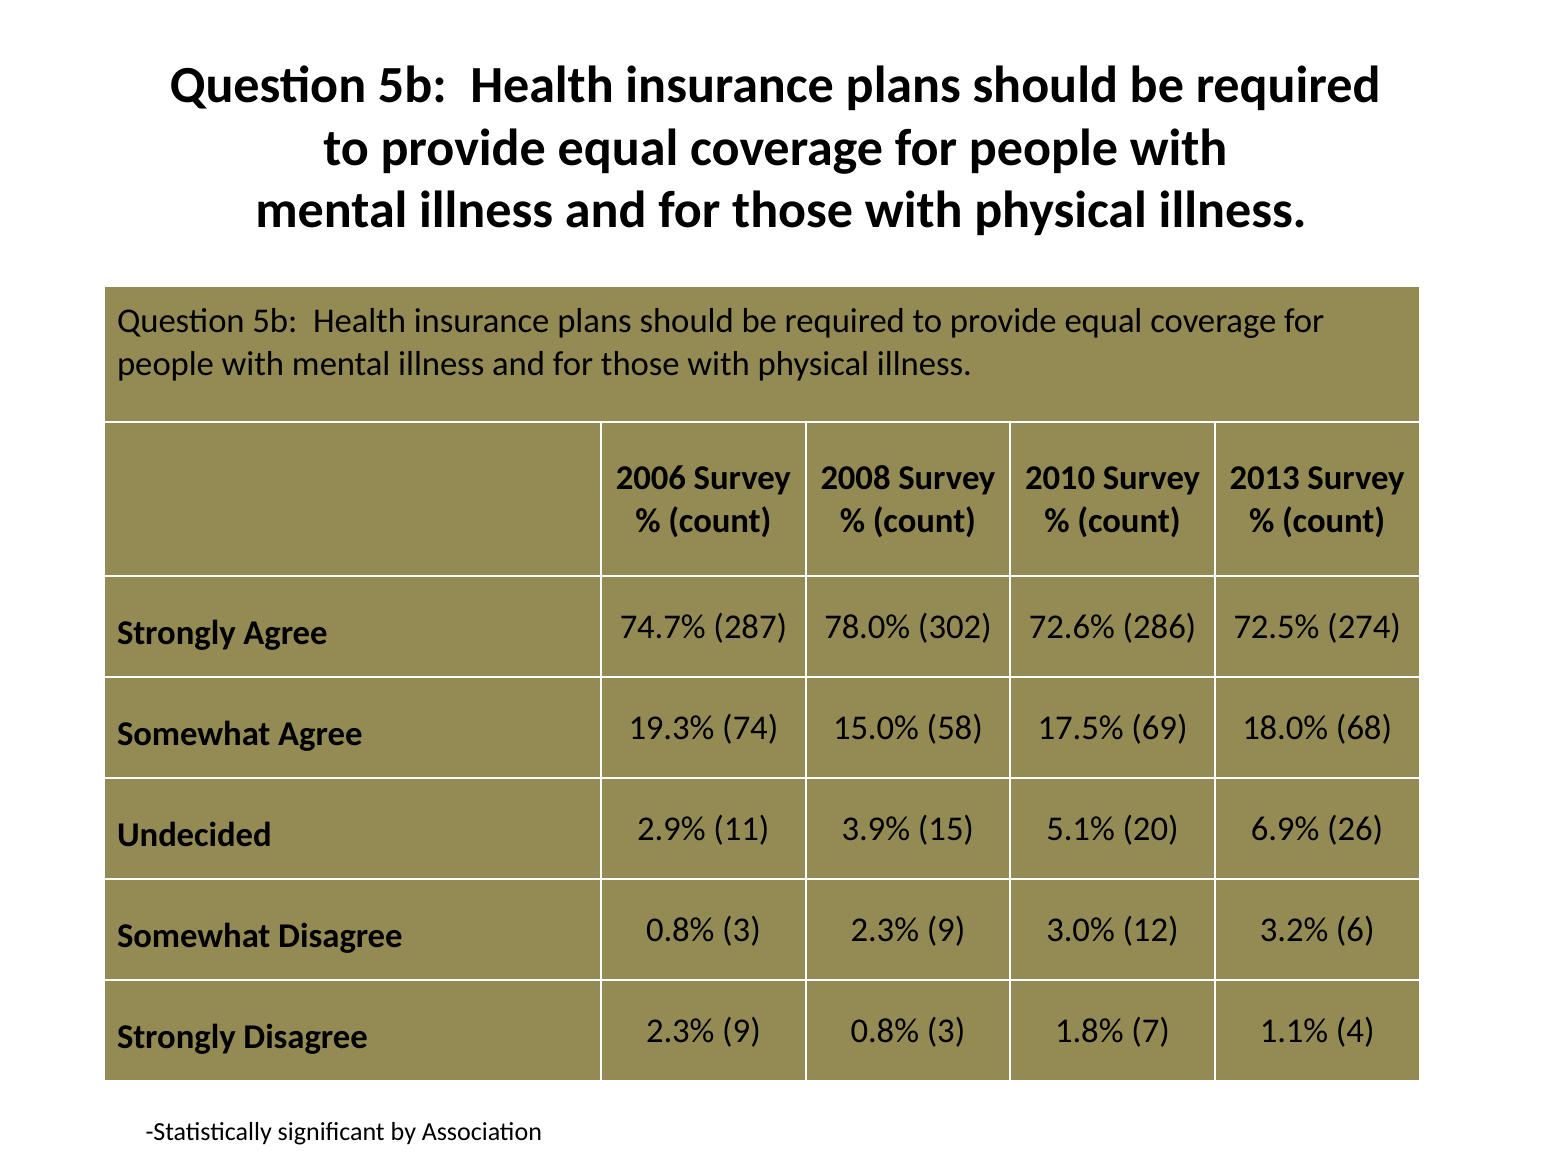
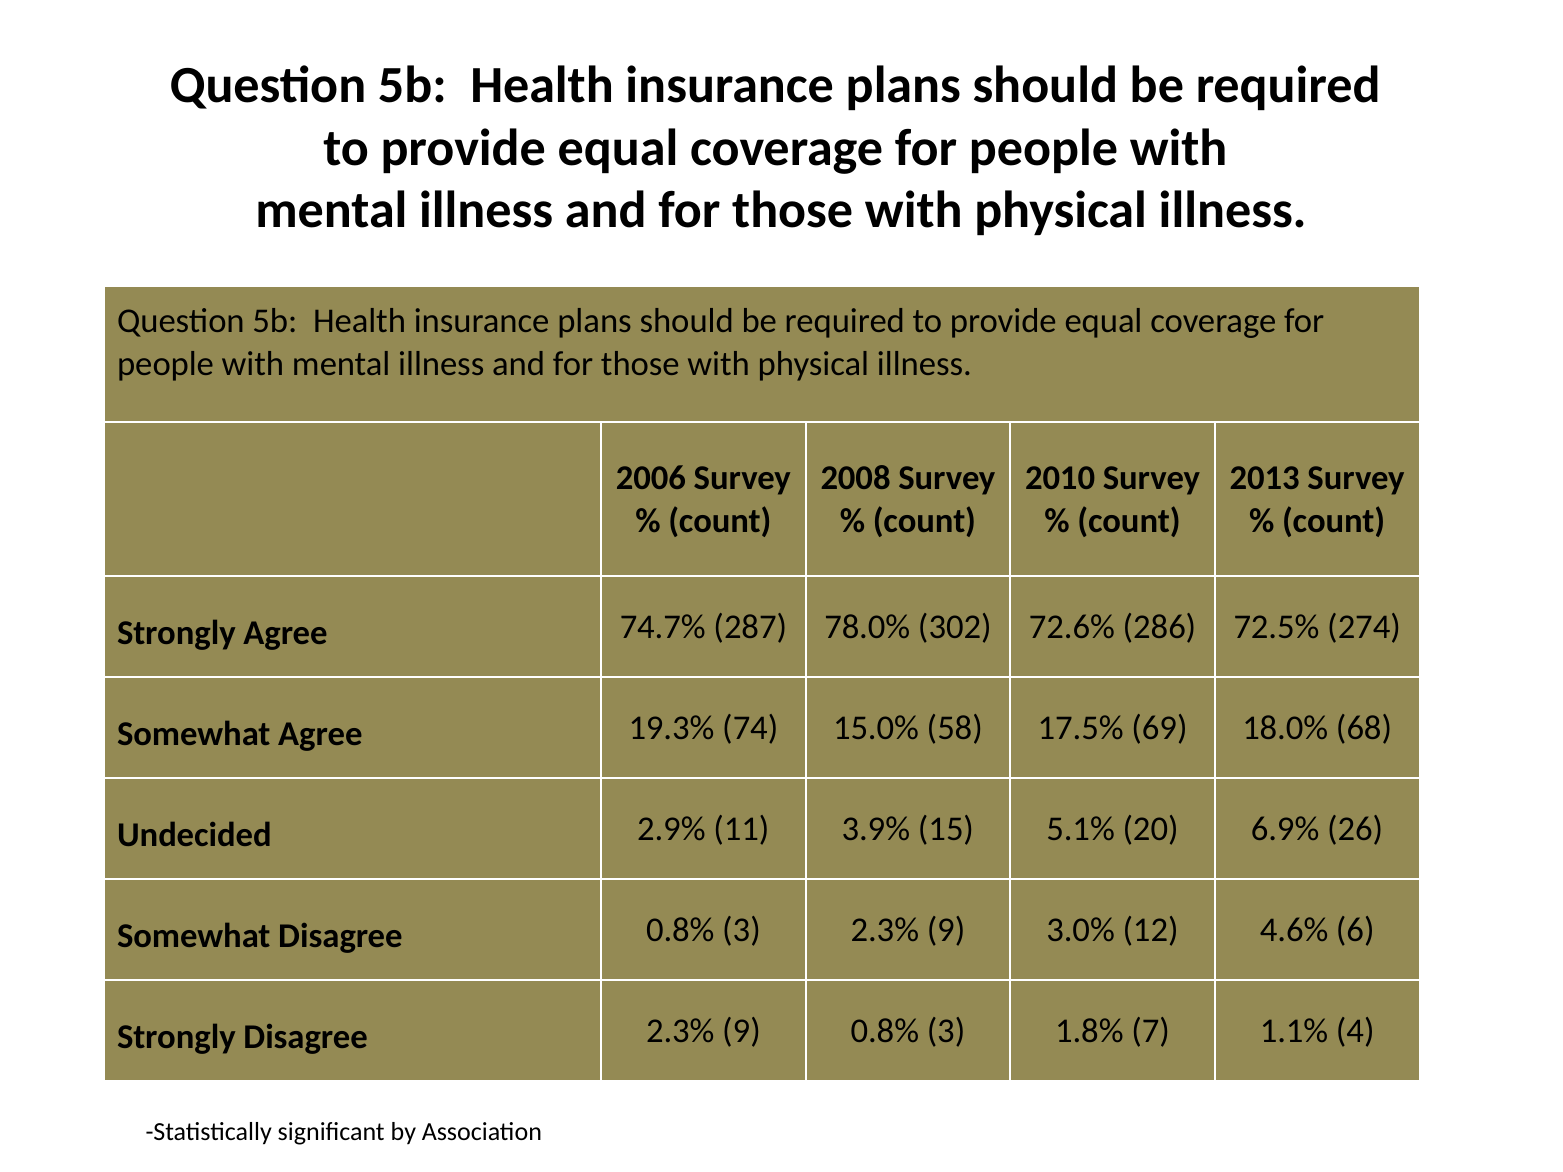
3.2%: 3.2% -> 4.6%
